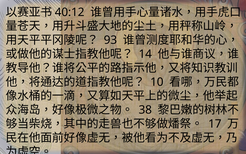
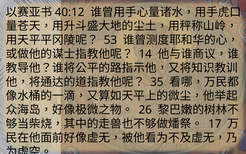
93: 93 -> 53
10: 10 -> 35
38: 38 -> 26
